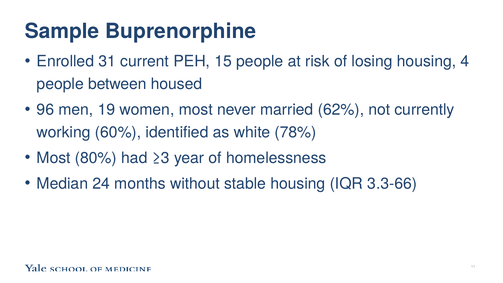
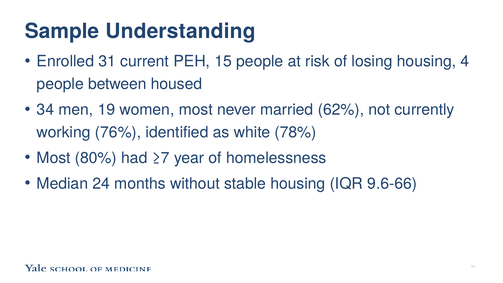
Buprenorphine: Buprenorphine -> Understanding
96: 96 -> 34
60%: 60% -> 76%
≥3: ≥3 -> ≥7
3.3-66: 3.3-66 -> 9.6-66
